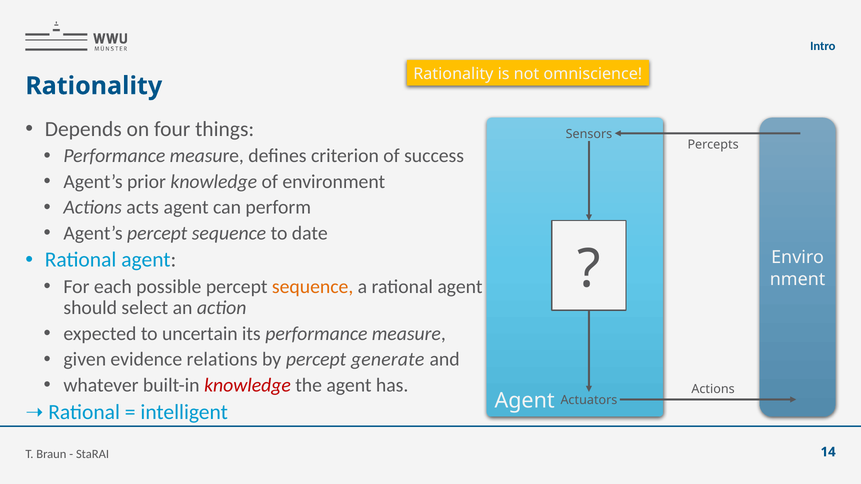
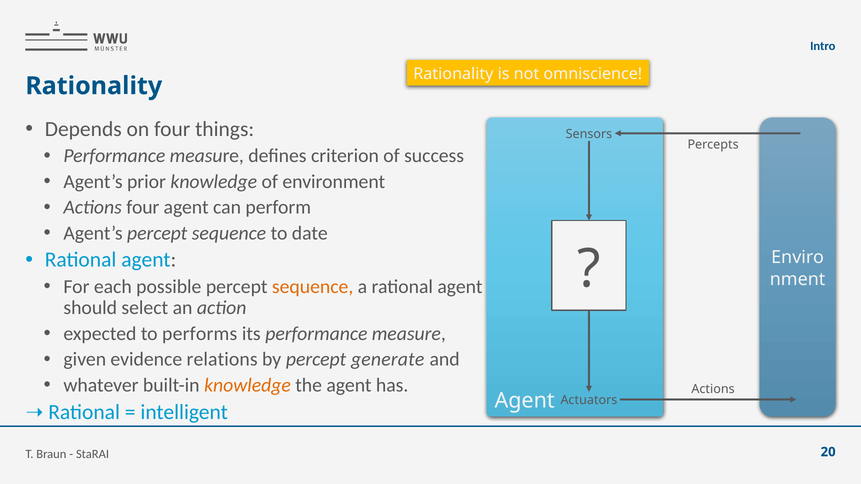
Actions acts: acts -> four
uncertain: uncertain -> performs
knowledge at (247, 385) colour: red -> orange
14: 14 -> 20
